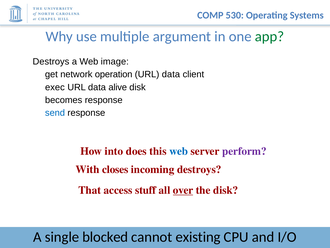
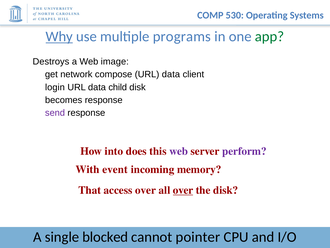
Why underline: none -> present
argument: argument -> programs
operation: operation -> compose
exec: exec -> login
alive: alive -> child
send colour: blue -> purple
web at (179, 151) colour: blue -> purple
closes: closes -> event
incoming destroys: destroys -> memory
access stuff: stuff -> over
existing: existing -> pointer
